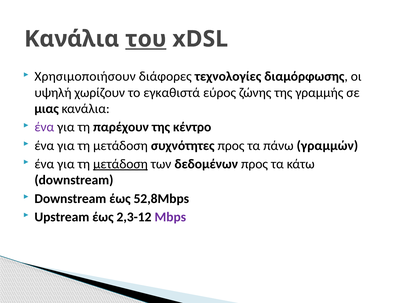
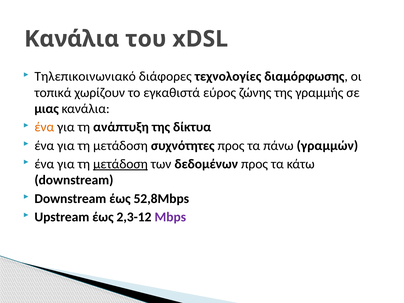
του underline: present -> none
Χρησιμοποιήσουν: Χρησιμοποιήσουν -> Τηλεπικοινωνιακό
υψηλή: υψηλή -> τοπικά
ένα at (44, 127) colour: purple -> orange
παρέχουν: παρέχουν -> ανάπτυξη
κέντρο: κέντρο -> δίκτυα
